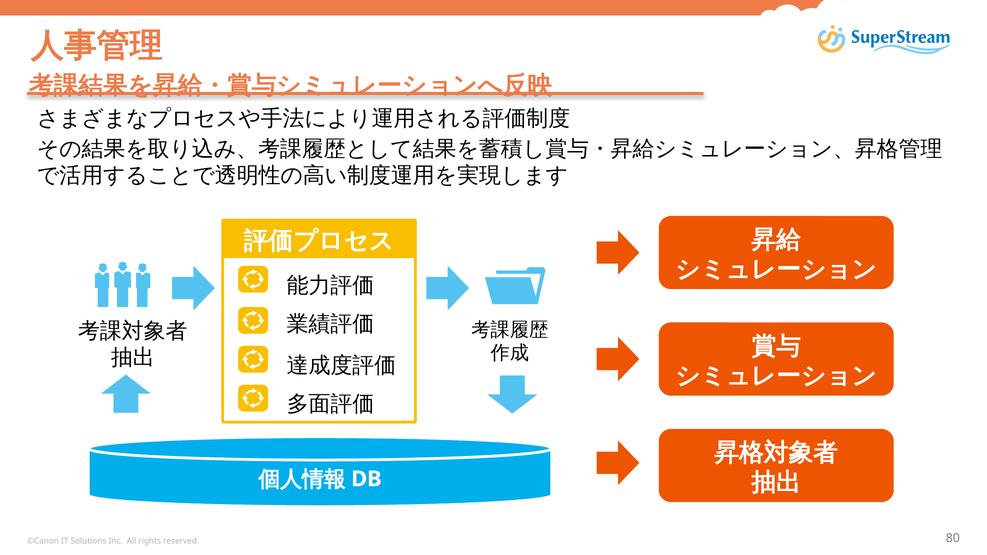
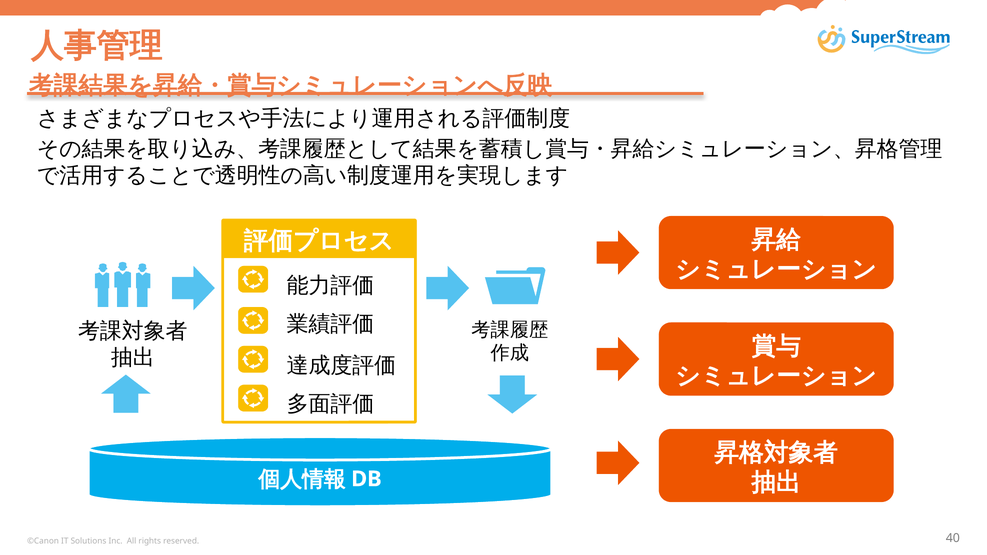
80: 80 -> 40
